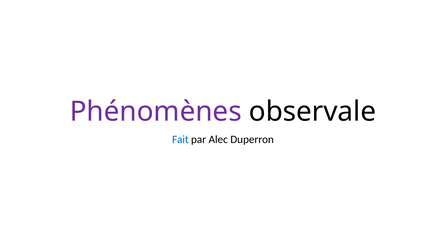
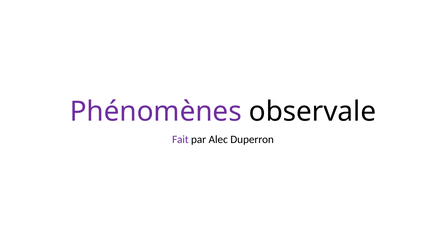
Fait colour: blue -> purple
